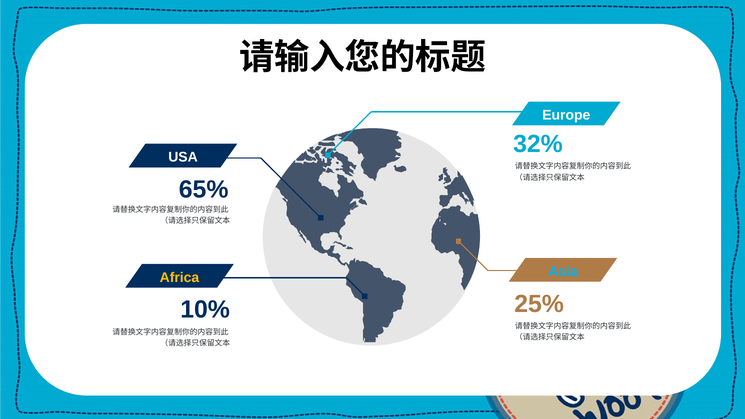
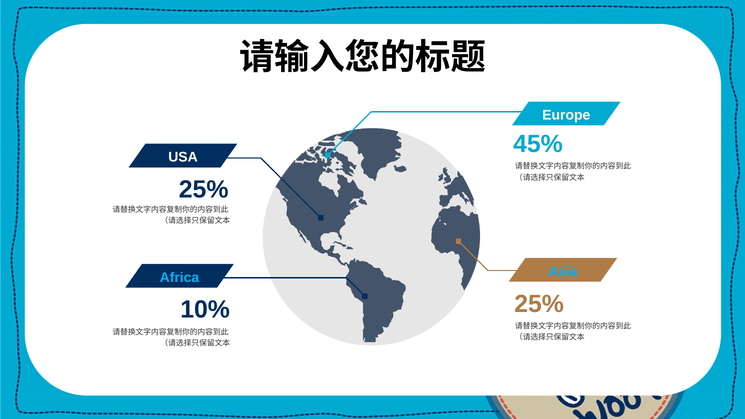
32%: 32% -> 45%
65% at (204, 190): 65% -> 25%
Africa colour: yellow -> light blue
